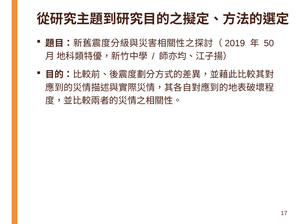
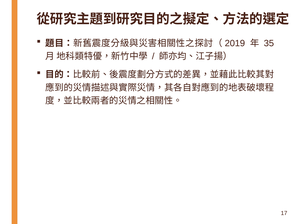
50: 50 -> 35
